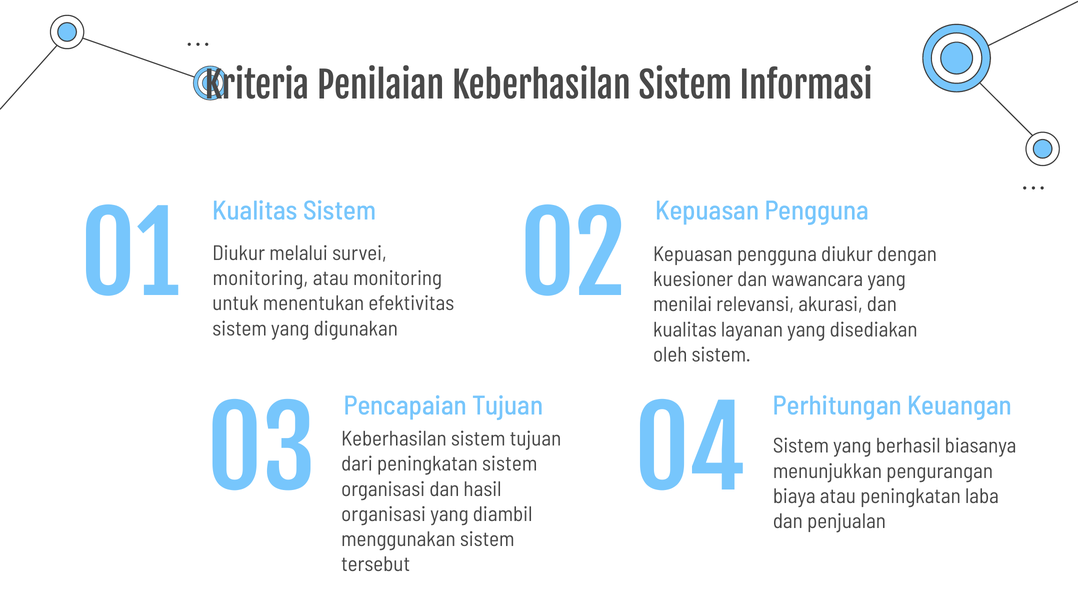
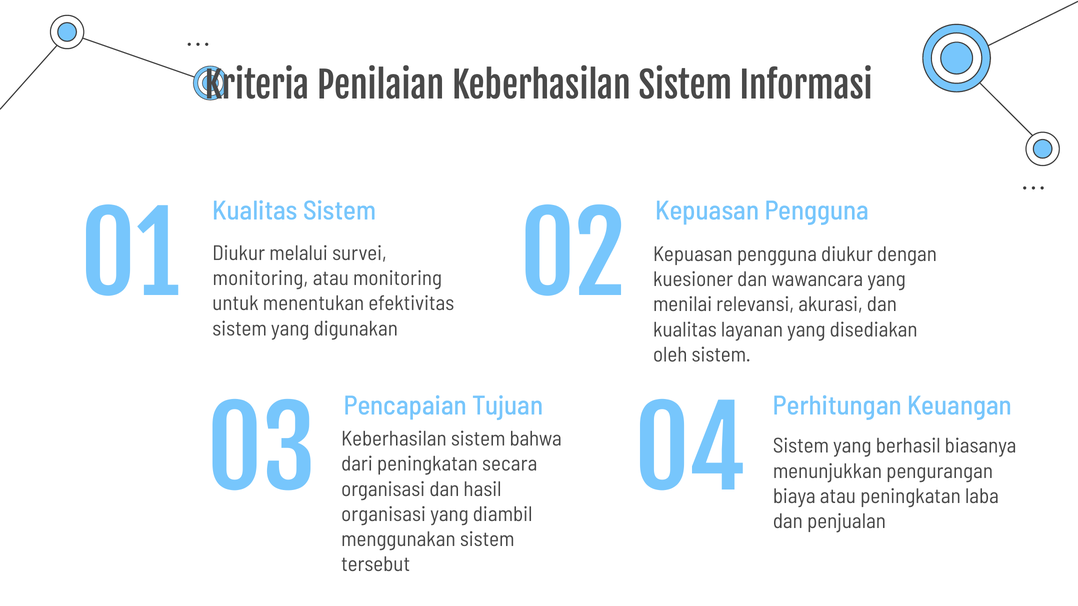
sistem tujuan: tujuan -> bahwa
peningkatan sistem: sistem -> secara
